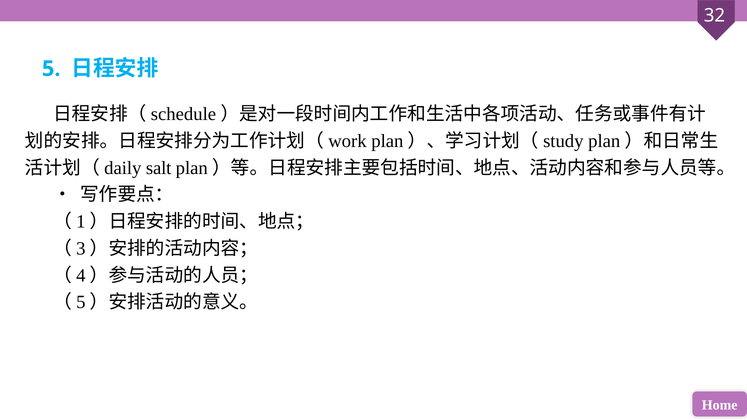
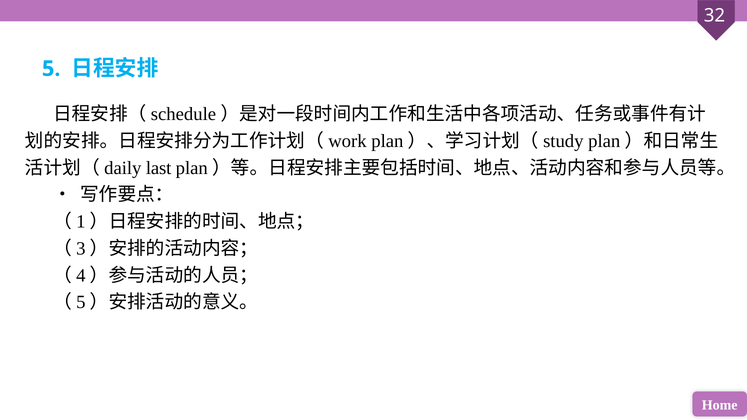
salt: salt -> last
